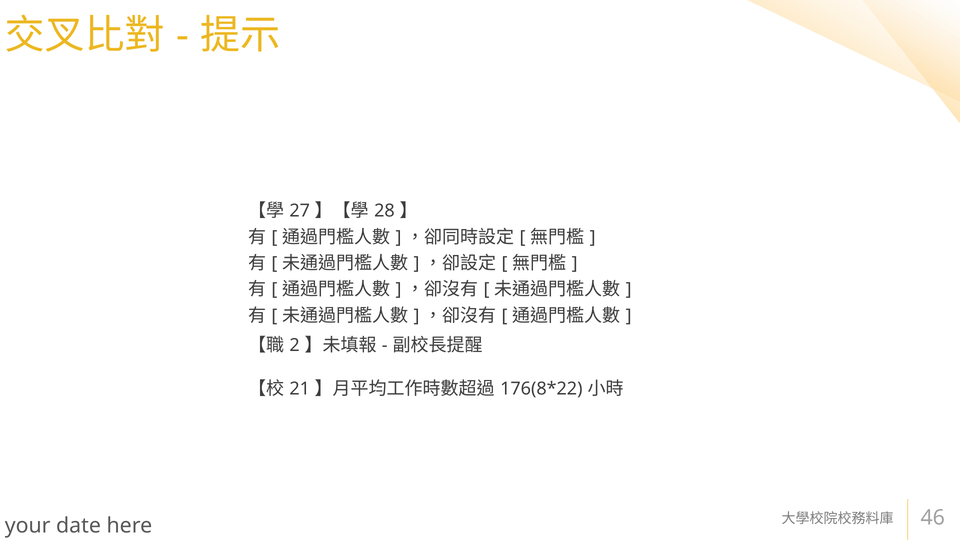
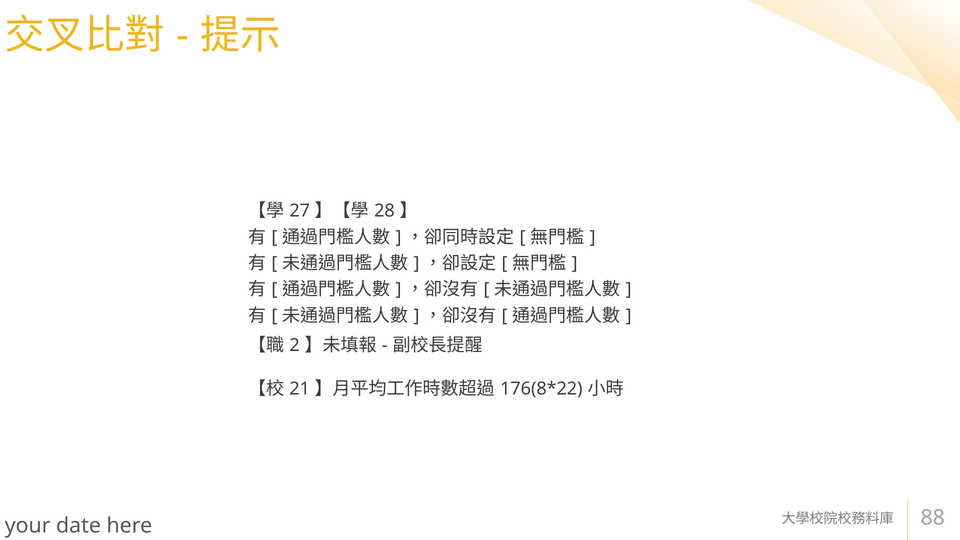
46: 46 -> 88
